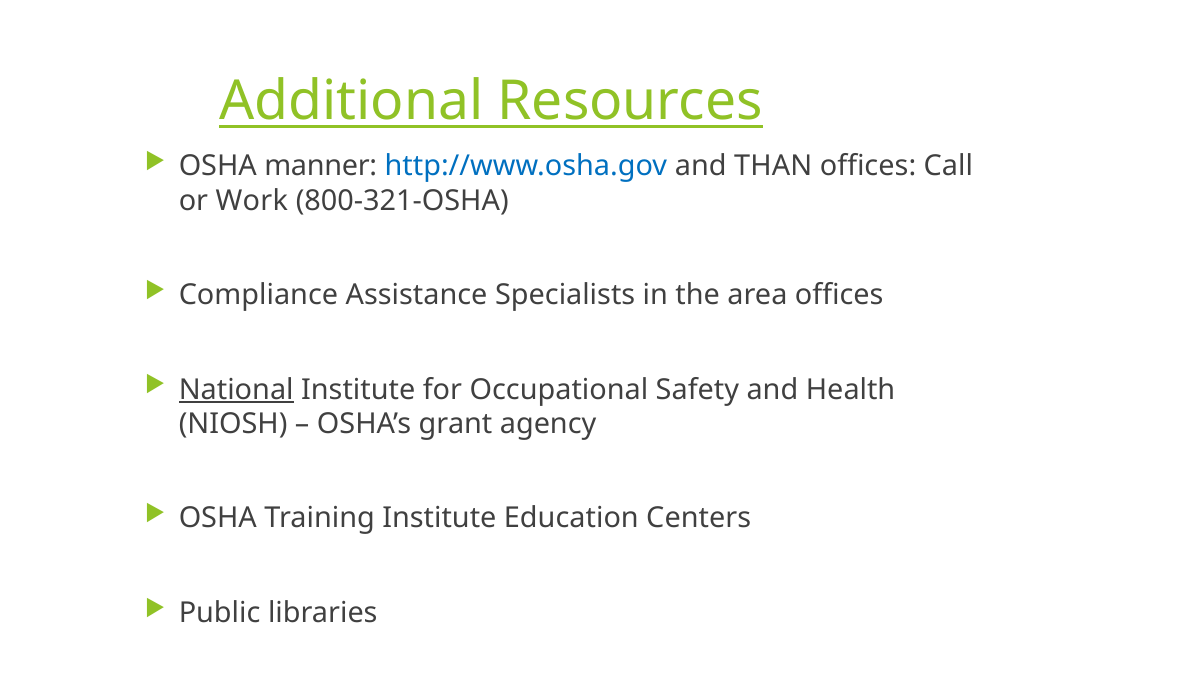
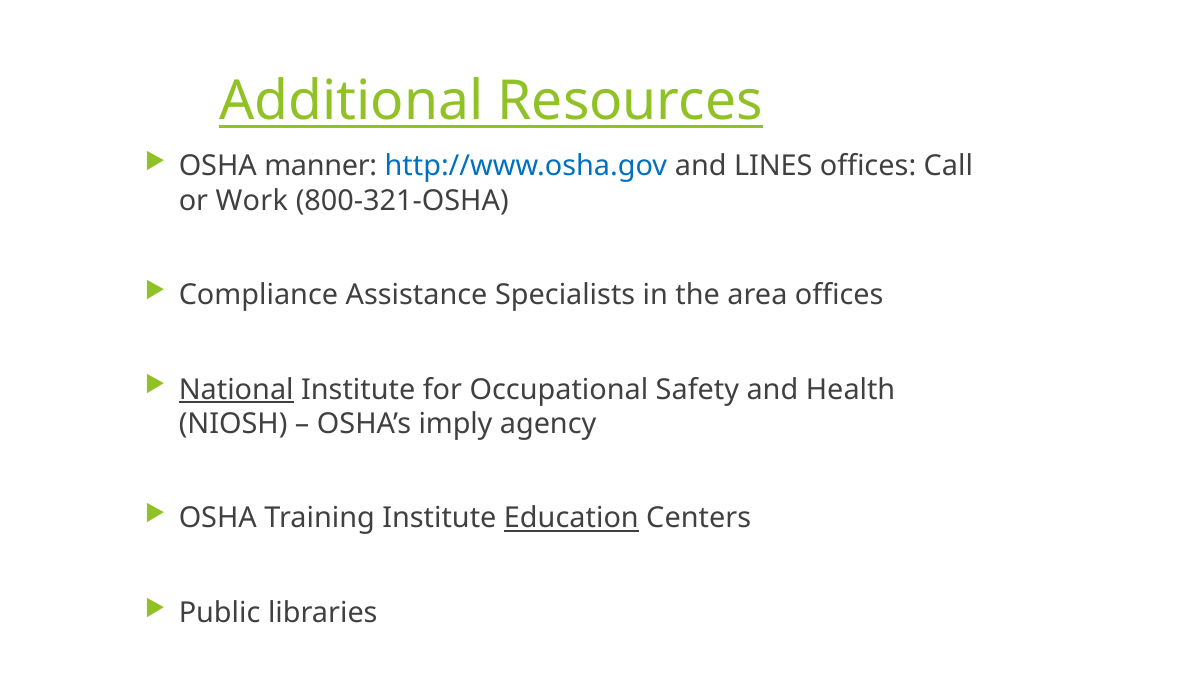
THAN: THAN -> LINES
grant: grant -> imply
Education underline: none -> present
